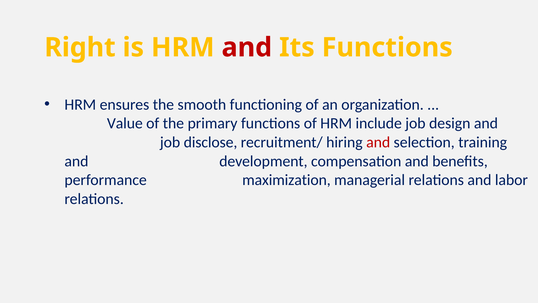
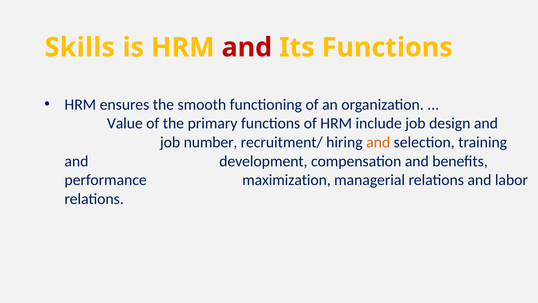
Right: Right -> Skills
disclose: disclose -> number
and at (378, 142) colour: red -> orange
